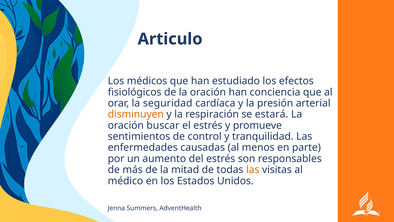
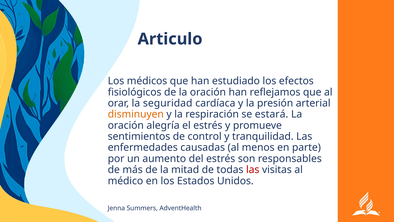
conciencia: conciencia -> reflejamos
buscar: buscar -> alegría
las at (253, 169) colour: orange -> red
